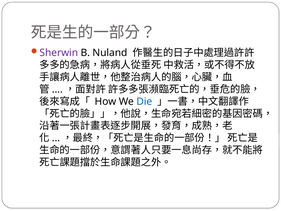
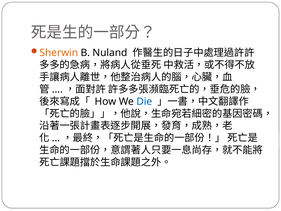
Sherwin colour: purple -> orange
